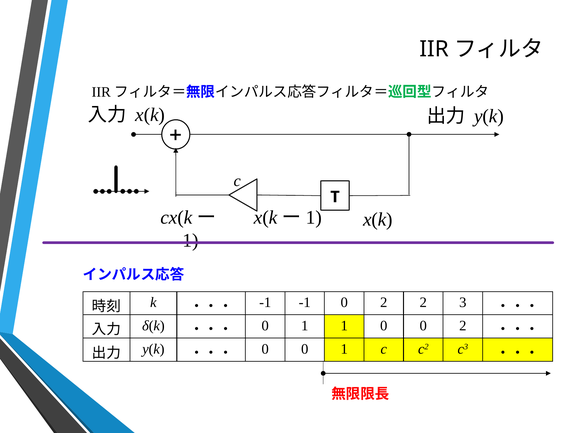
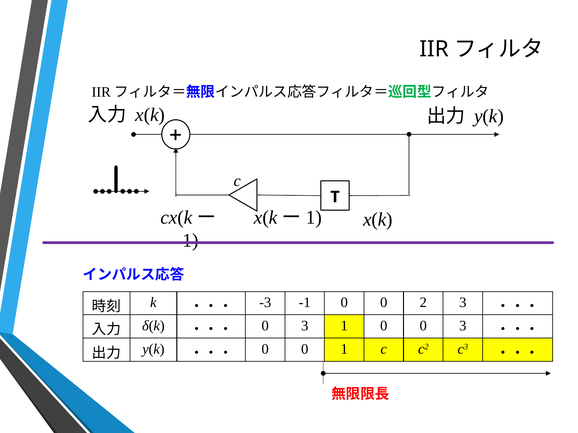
-1 at (265, 303): -1 -> -3
-1 0 2: 2 -> 0
1 at (305, 326): 1 -> 3
0 0 2: 2 -> 3
